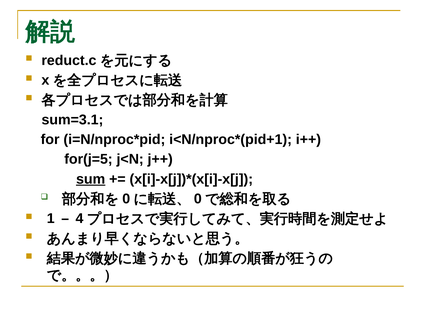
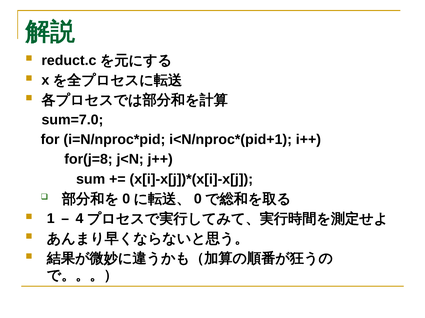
sum=3.1: sum=3.1 -> sum=7.0
for(j=5: for(j=5 -> for(j=8
sum underline: present -> none
